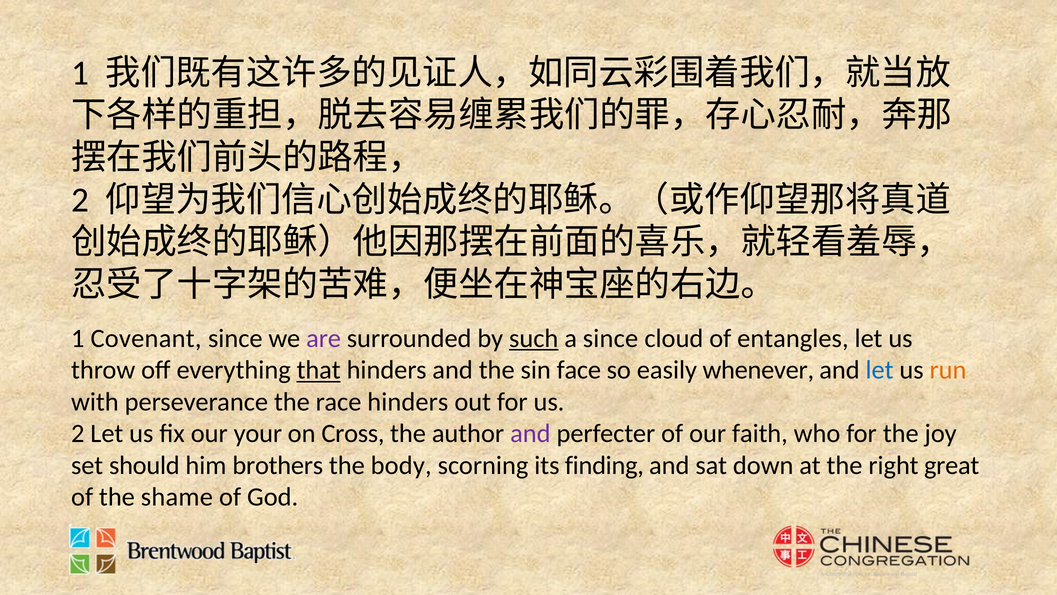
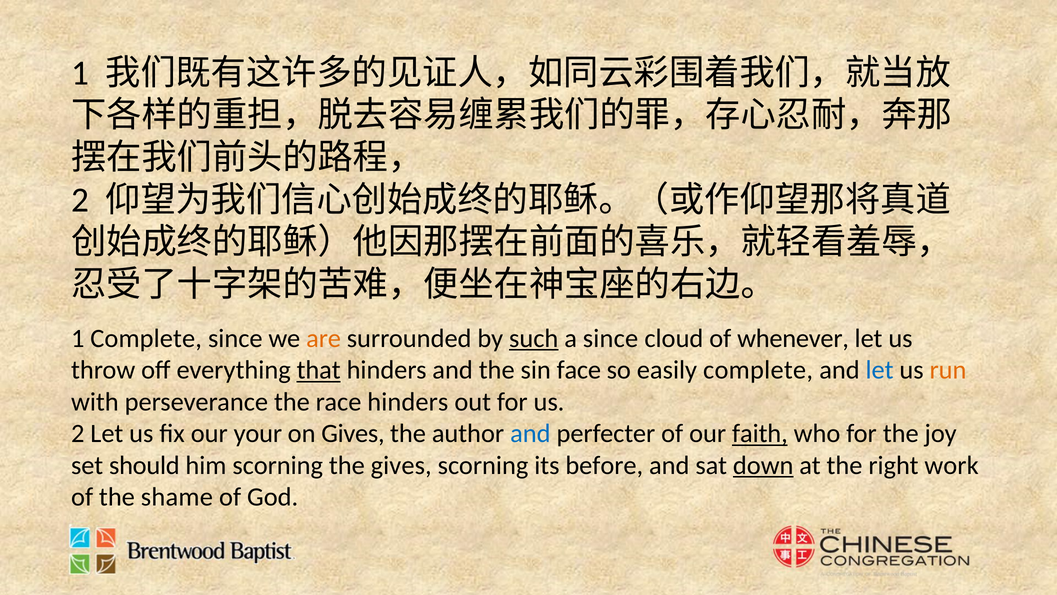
1 Covenant: Covenant -> Complete
are colour: purple -> orange
entangles: entangles -> whenever
easily whenever: whenever -> complete
on Cross: Cross -> Gives
and at (530, 433) colour: purple -> blue
faith underline: none -> present
him brothers: brothers -> scorning
the body: body -> gives
finding: finding -> before
down underline: none -> present
great: great -> work
